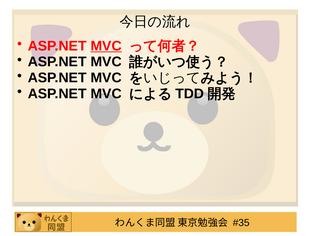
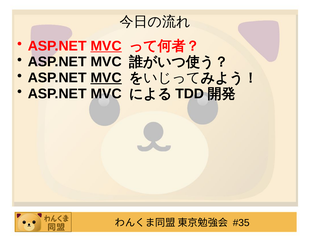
MVC at (106, 78) underline: none -> present
